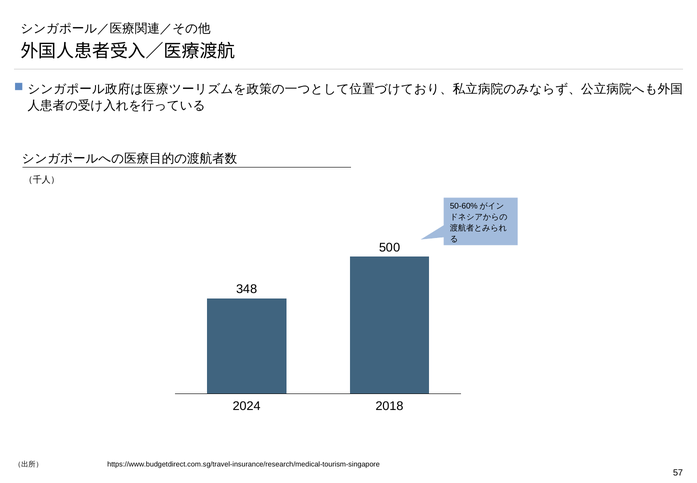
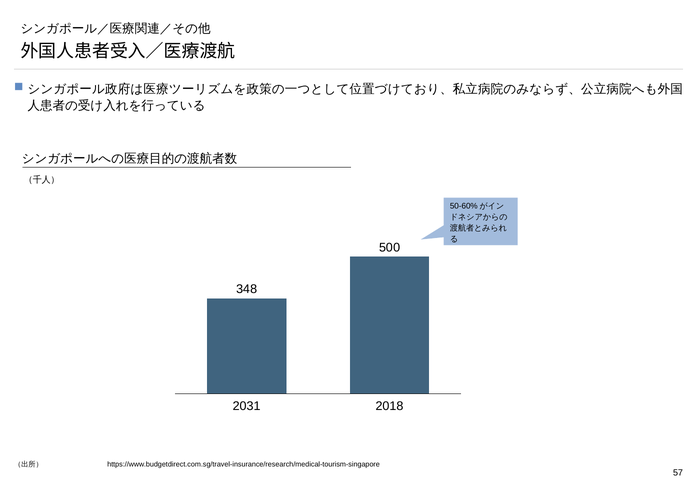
2024: 2024 -> 2031
